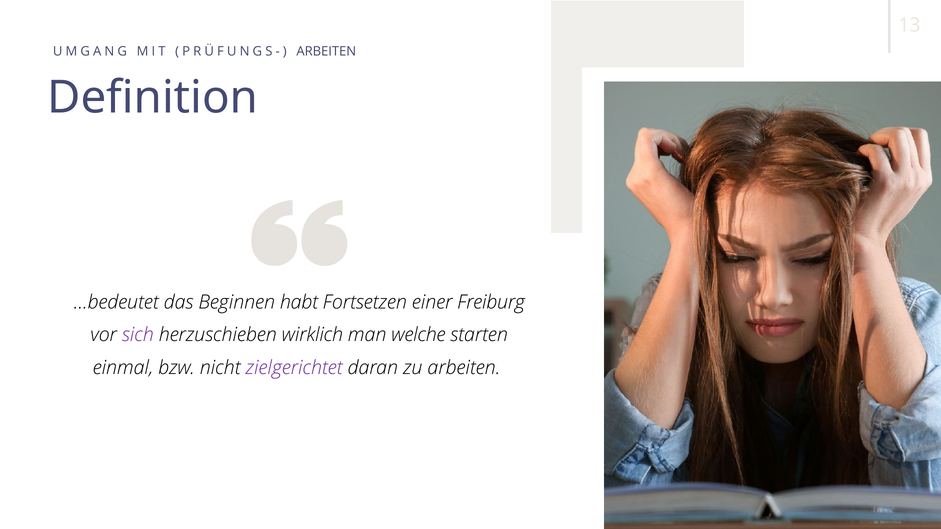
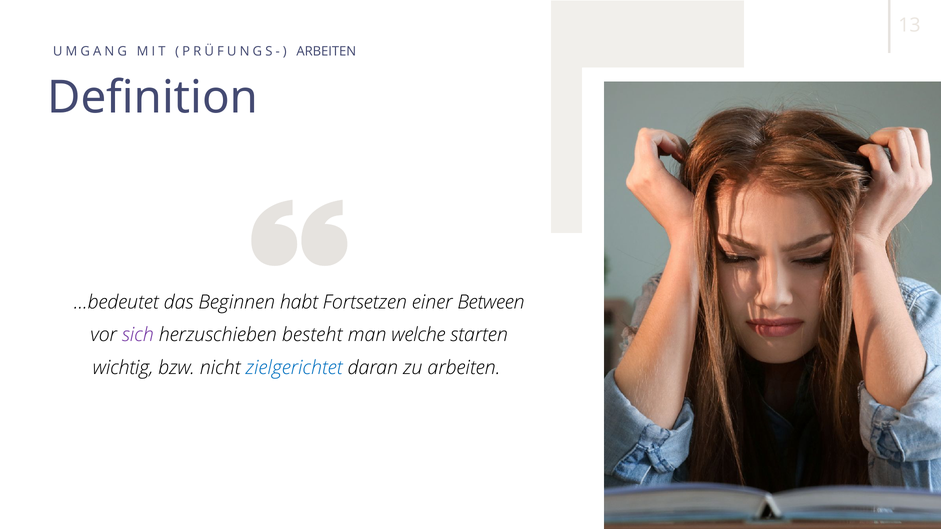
Freiburg: Freiburg -> Between
wirklich: wirklich -> besteht
einmal: einmal -> wichtig
zielgerichtet colour: purple -> blue
